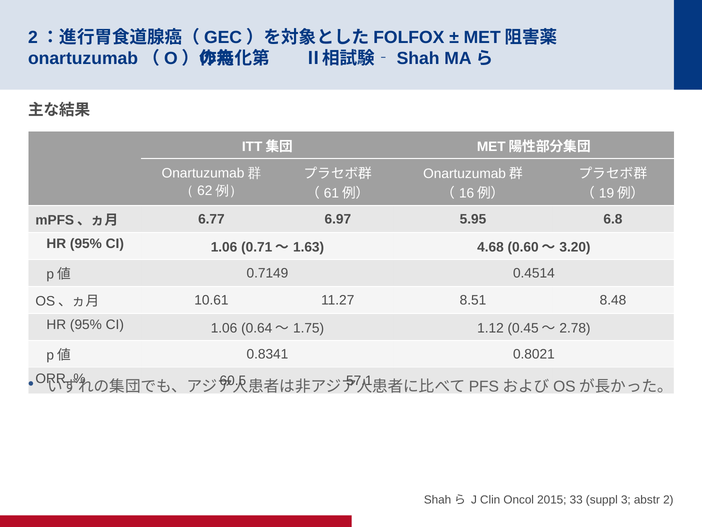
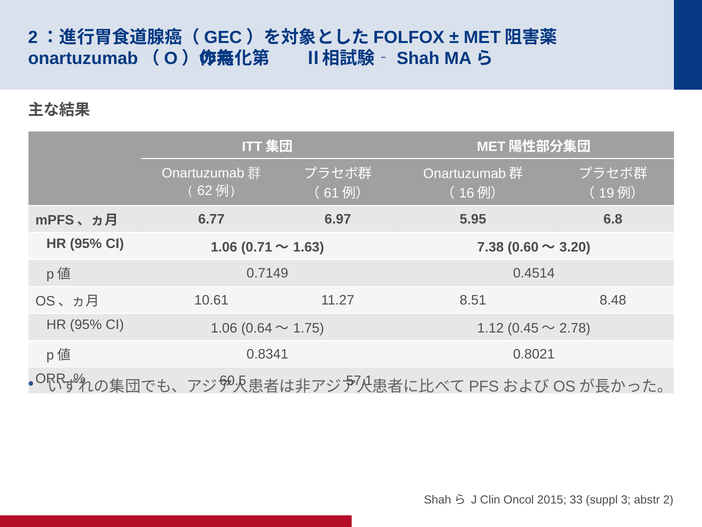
4.68: 4.68 -> 7.38
